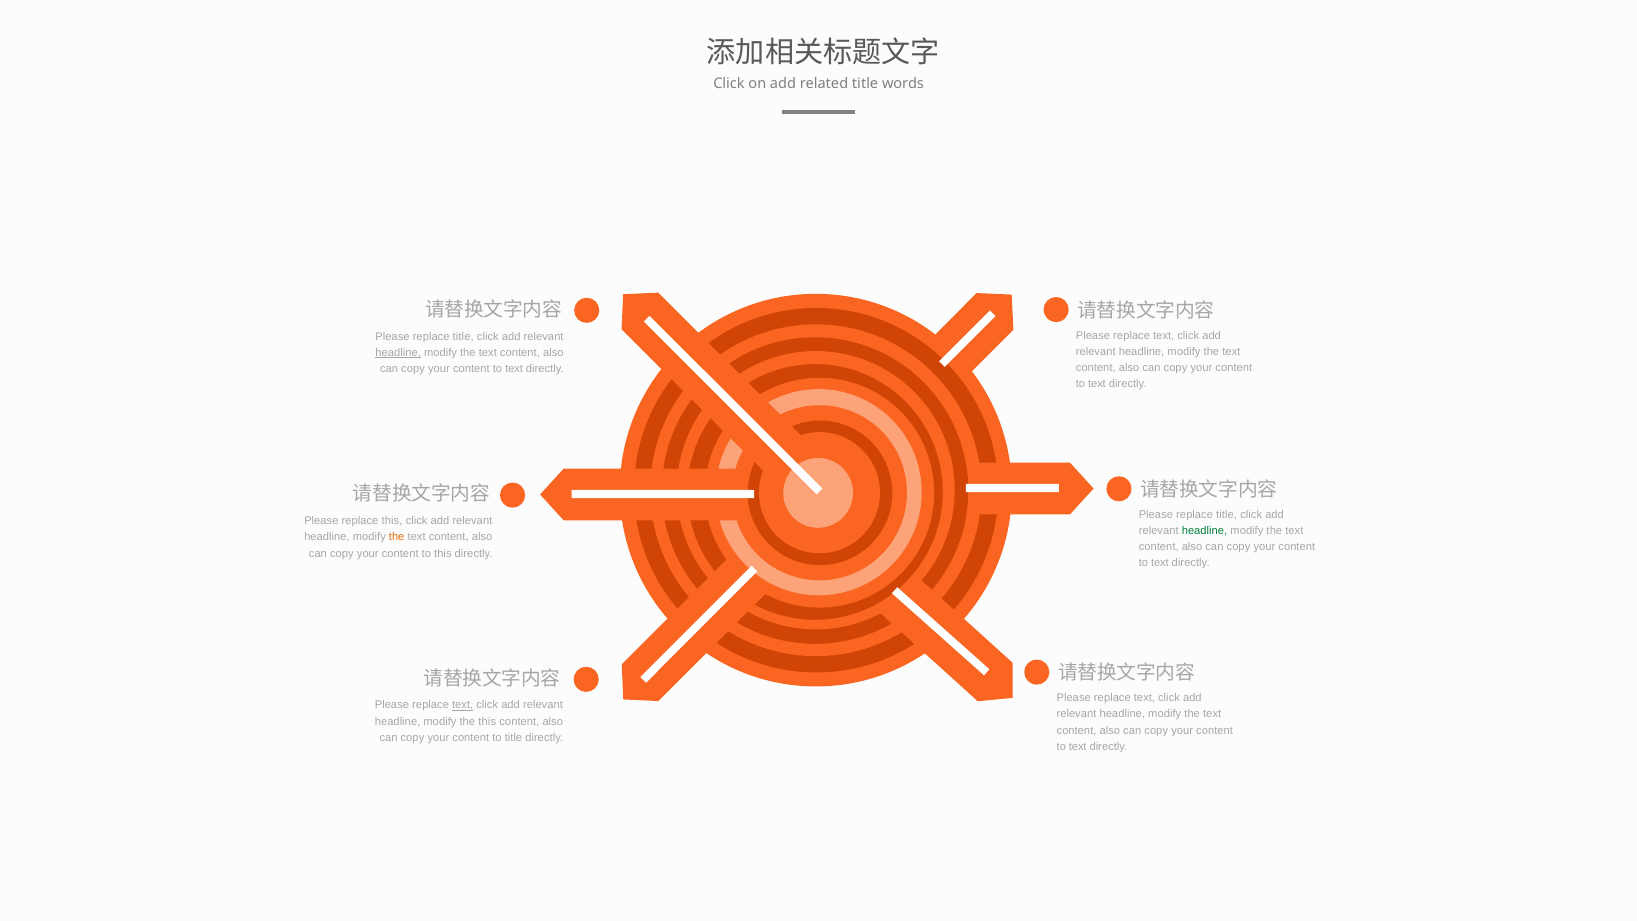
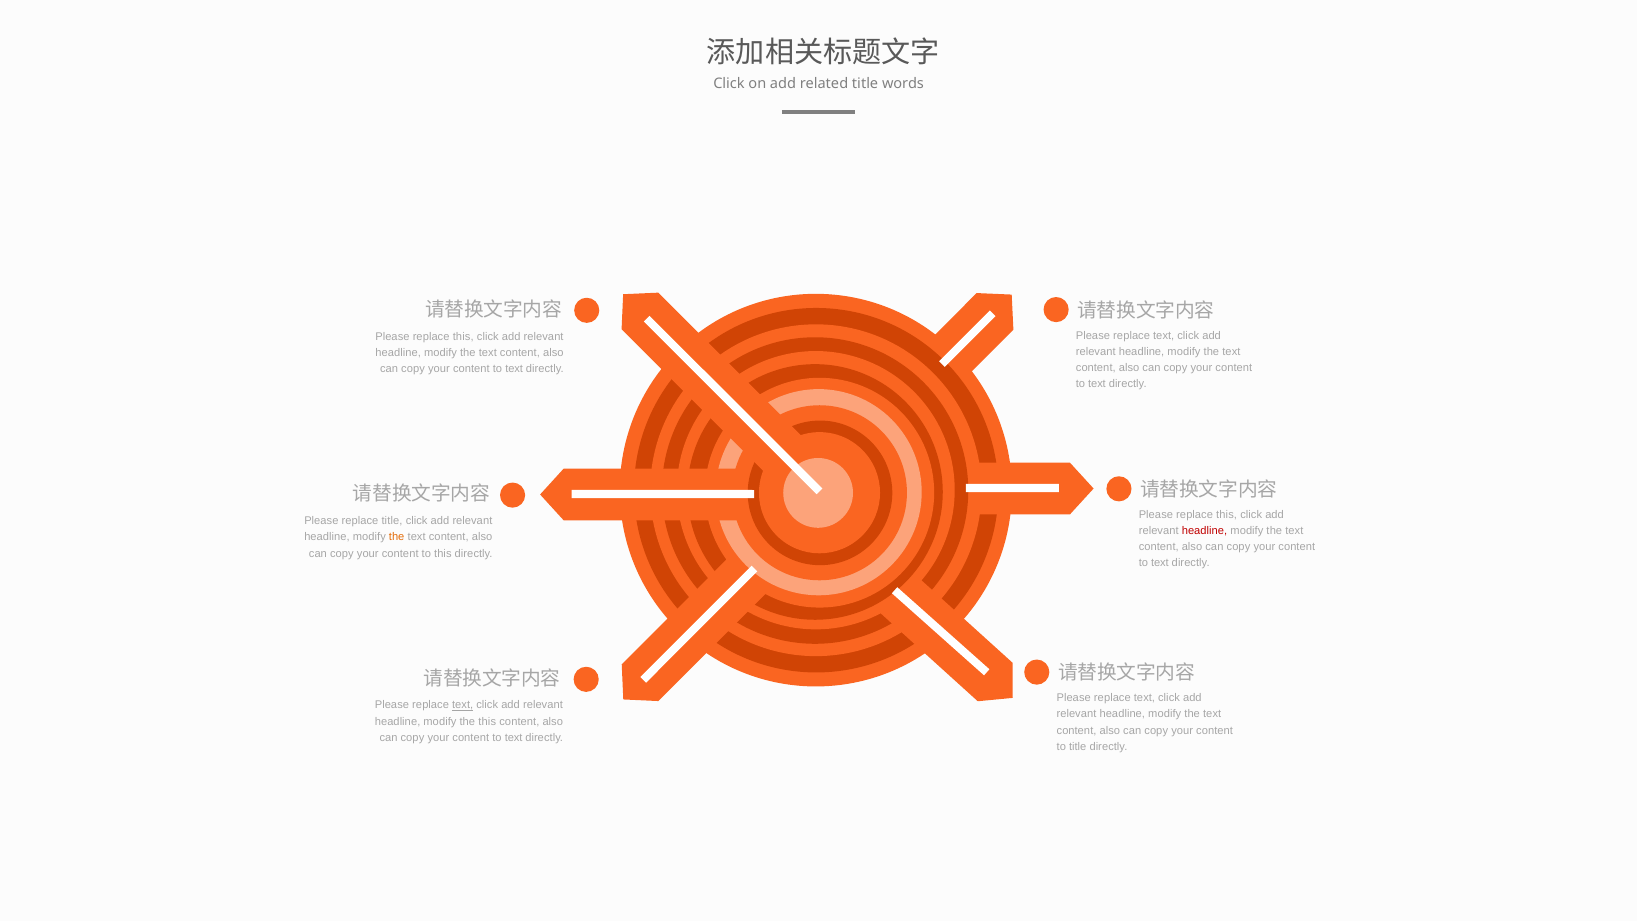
title at (463, 336): title -> this
headline at (398, 352) underline: present -> none
title at (1227, 515): title -> this
replace this: this -> title
headline at (1205, 531) colour: green -> red
title at (514, 737): title -> text
text at (1078, 746): text -> title
